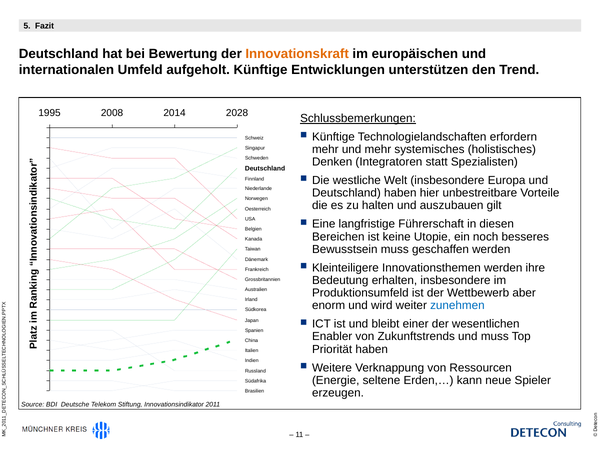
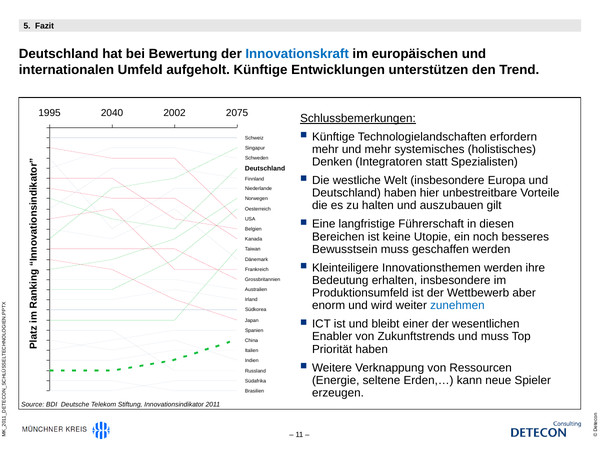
Innovationskraft colour: orange -> blue
2008: 2008 -> 2040
2014: 2014 -> 2002
2028: 2028 -> 2075
